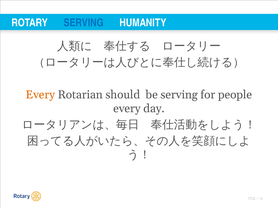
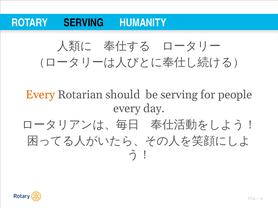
SERVING at (84, 23) colour: blue -> black
